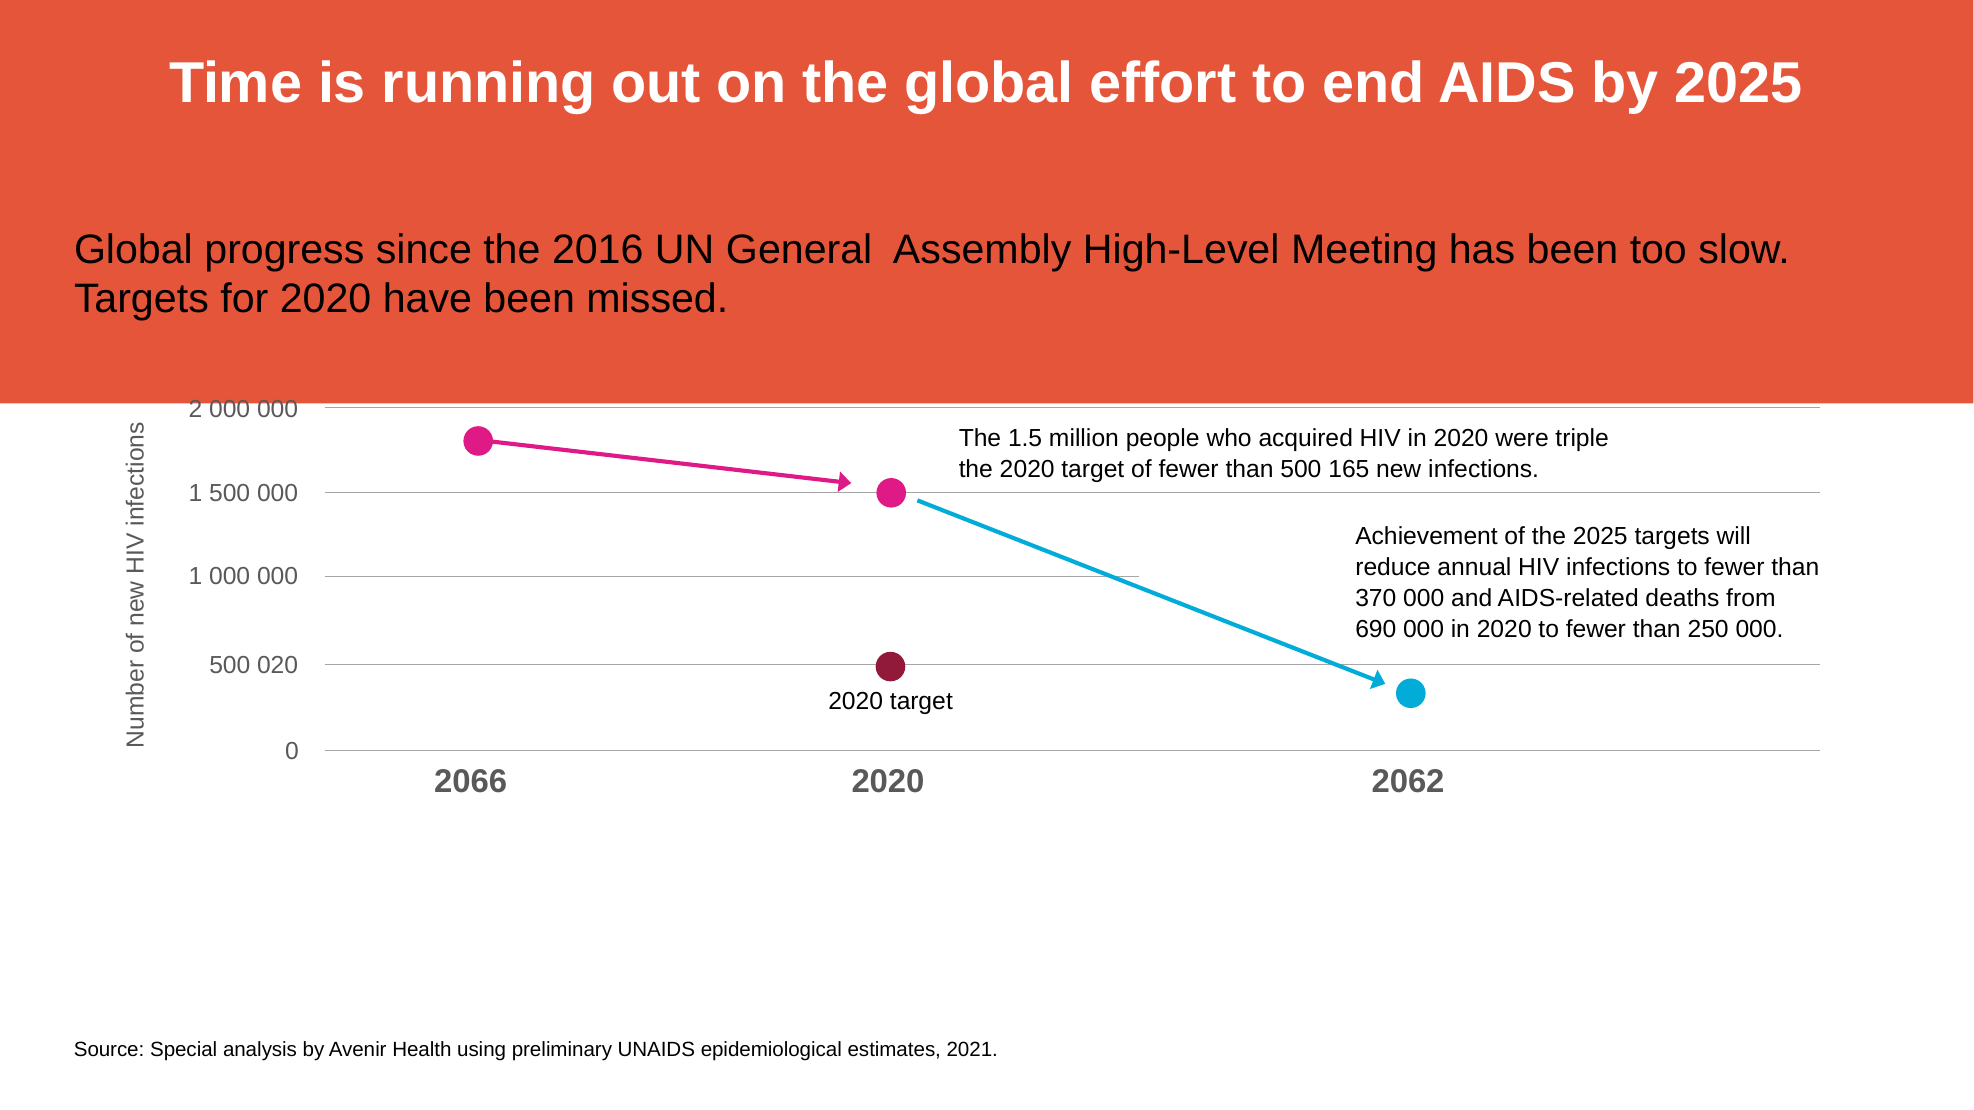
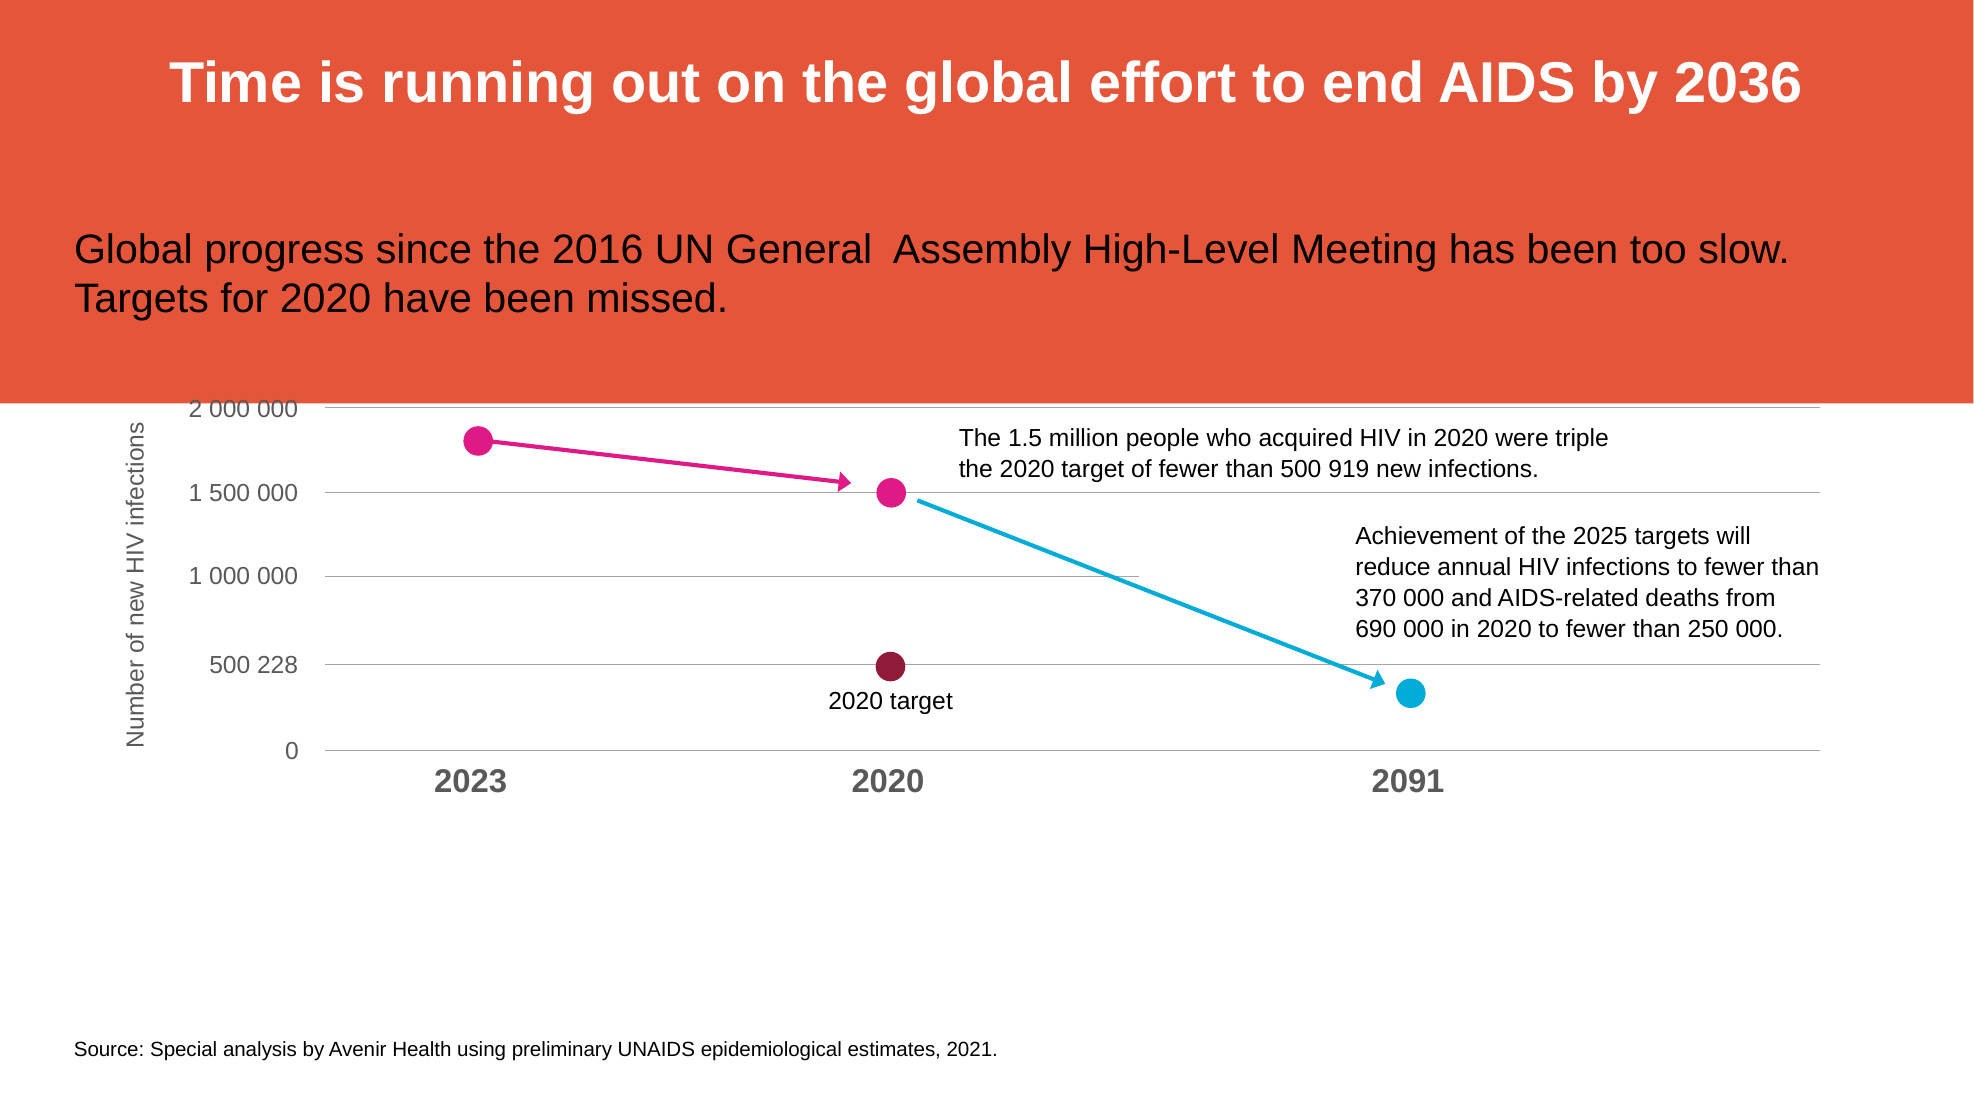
by 2025: 2025 -> 2036
165: 165 -> 919
020: 020 -> 228
2066: 2066 -> 2023
2062: 2062 -> 2091
